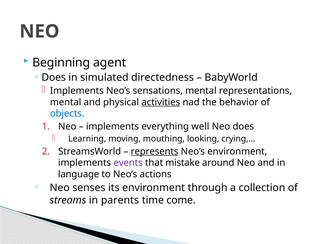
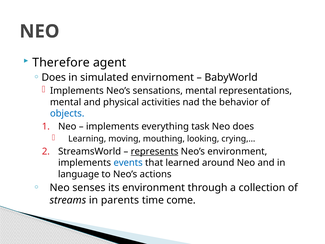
Beginning: Beginning -> Therefore
directedness: directedness -> envirnoment
activities underline: present -> none
well: well -> task
events colour: purple -> blue
mistake: mistake -> learned
